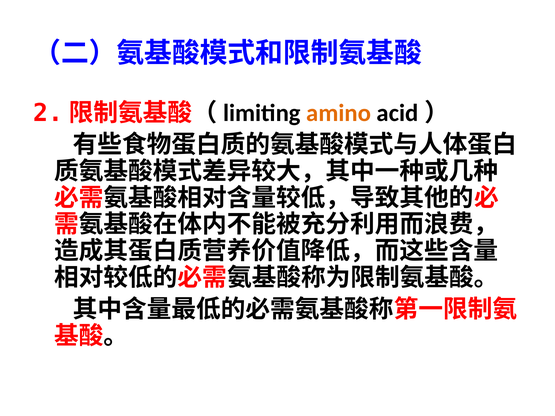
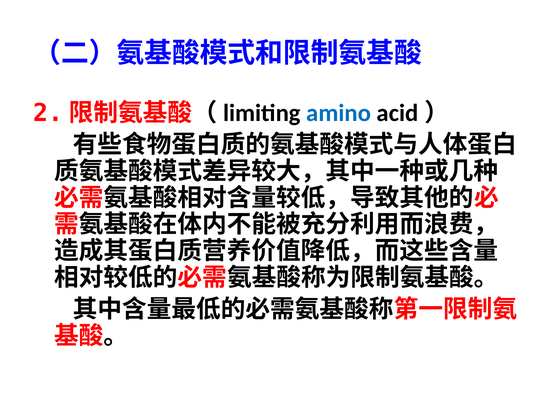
amino colour: orange -> blue
